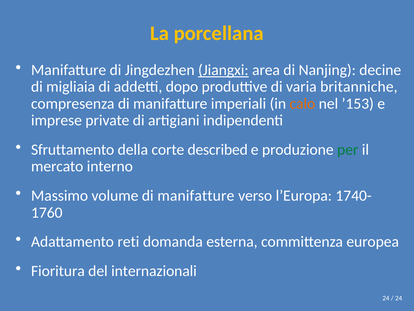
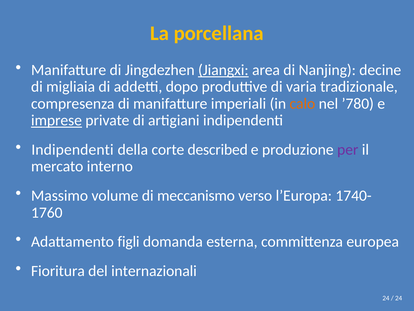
britanniche: britanniche -> tradizionale
’153: ’153 -> ’780
imprese underline: none -> present
Sfruttamento at (73, 149): Sfruttamento -> Indipendenti
per colour: green -> purple
volume di manifatture: manifatture -> meccanismo
reti: reti -> figli
